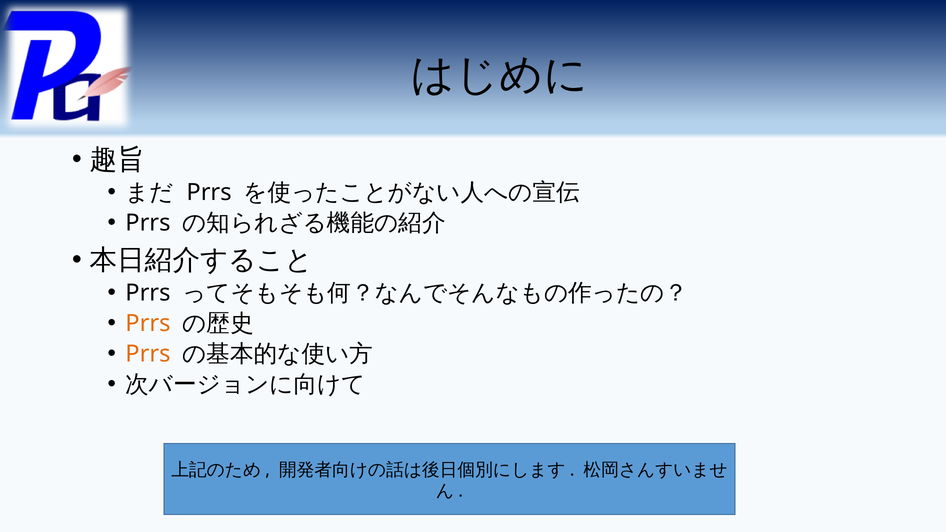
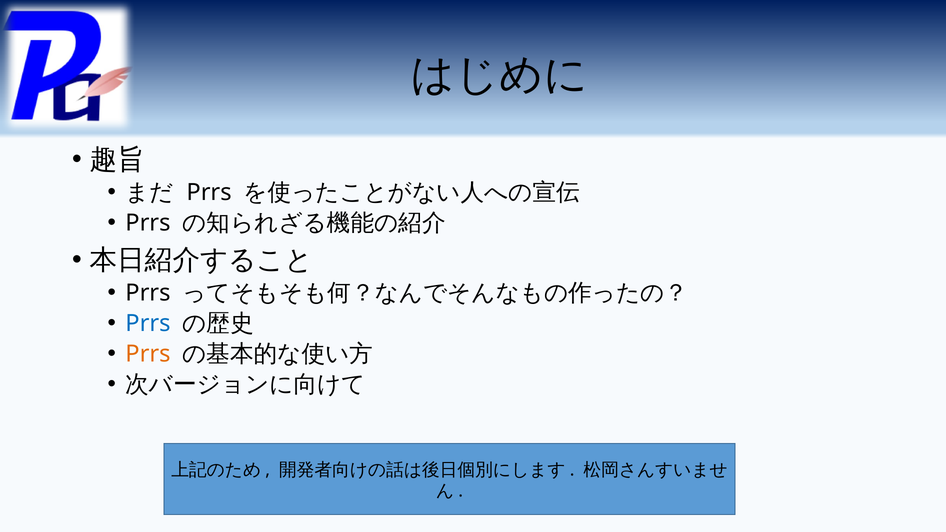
Prrs at (148, 323) colour: orange -> blue
